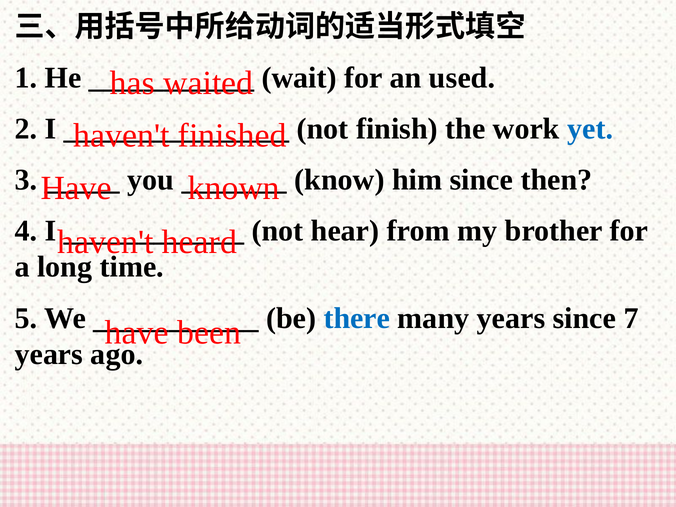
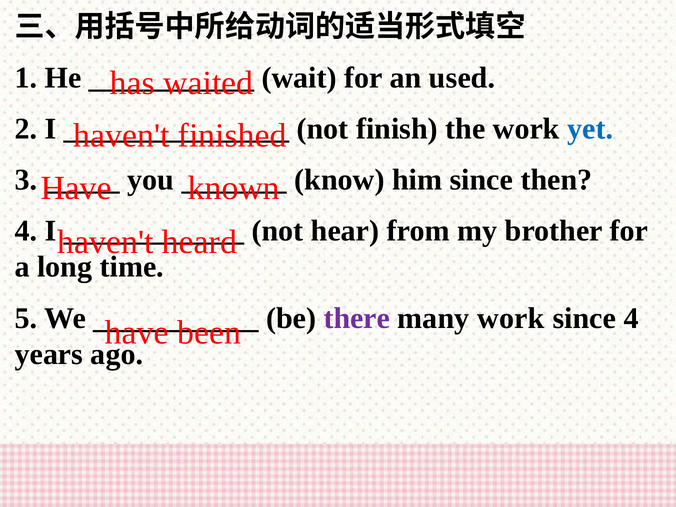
there colour: blue -> purple
many years: years -> work
since 7: 7 -> 4
